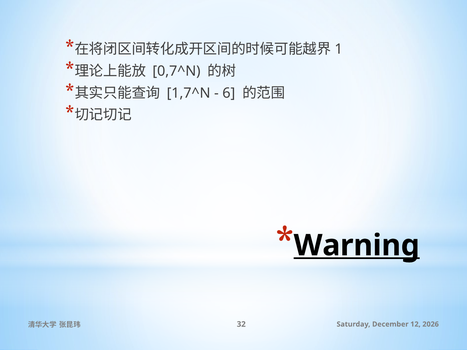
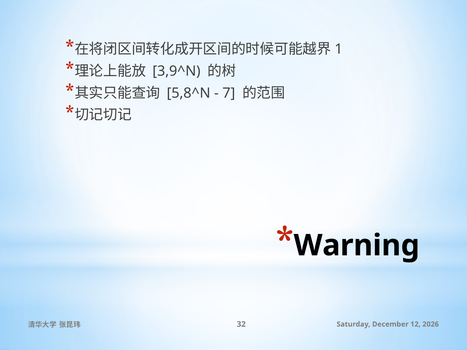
0,7^N: 0,7^N -> 3,9^N
1,7^N: 1,7^N -> 5,8^N
6: 6 -> 7
Warning underline: present -> none
